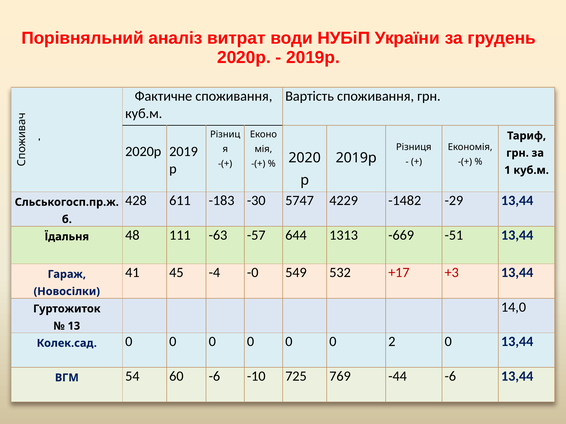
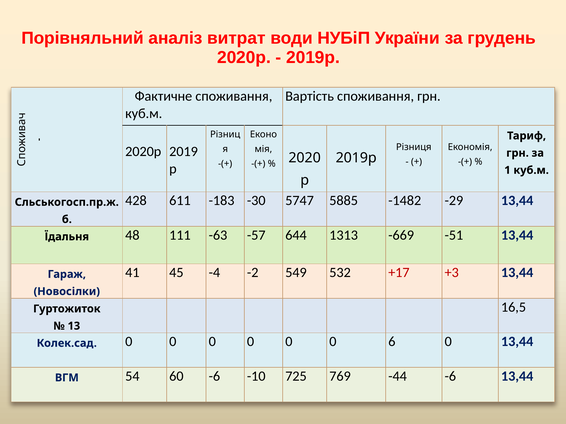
4229: 4229 -> 5885
-0: -0 -> -2
14,0: 14,0 -> 16,5
2: 2 -> 6
